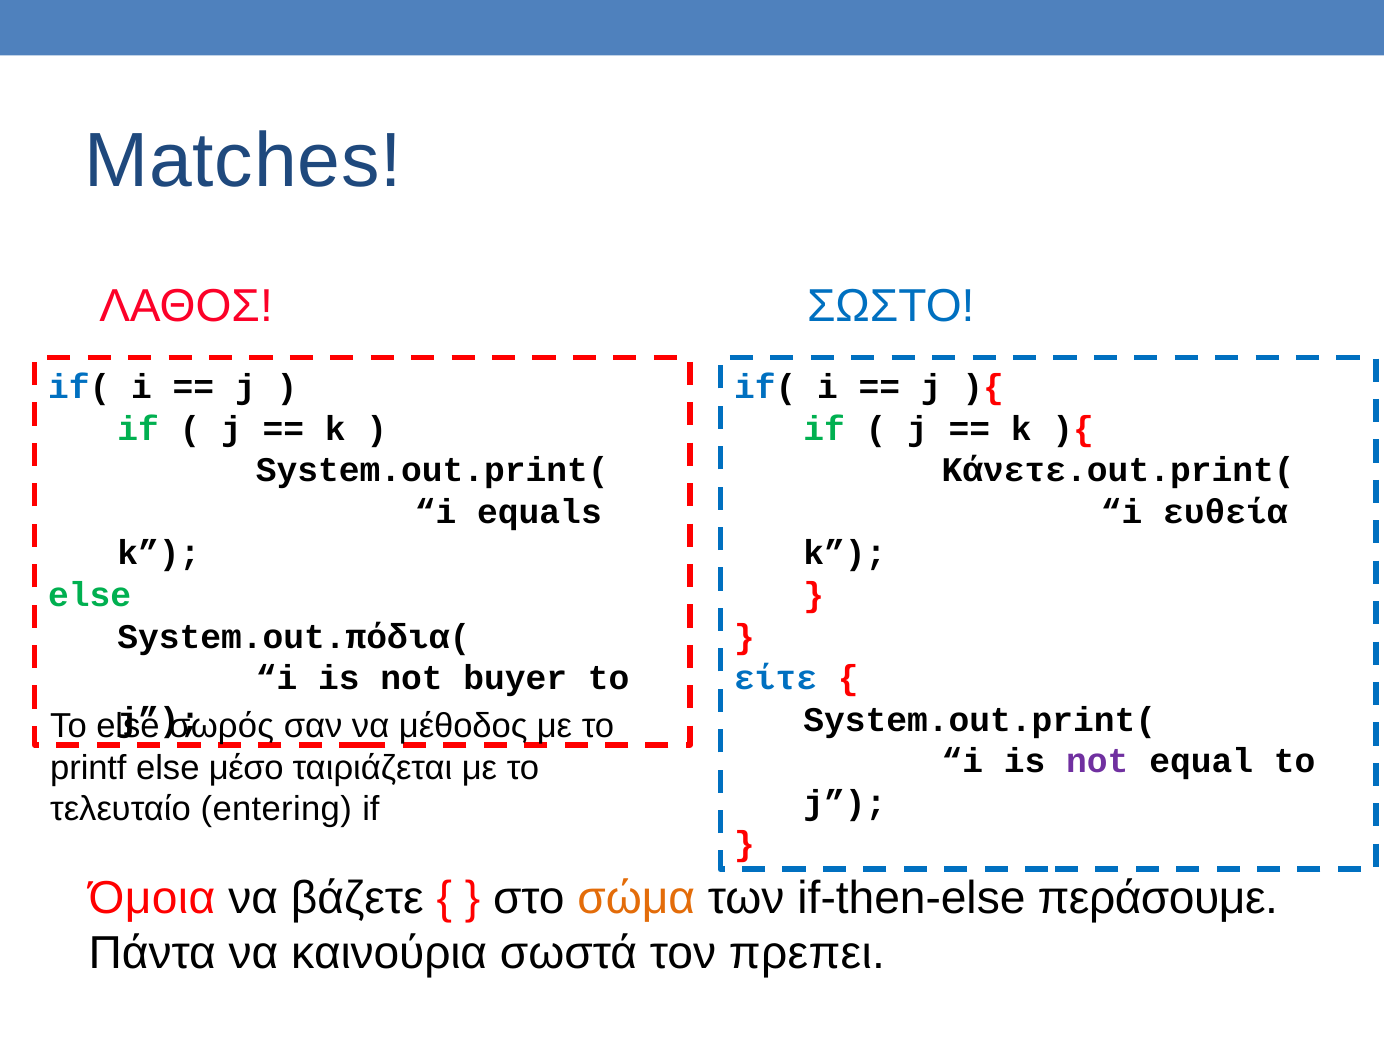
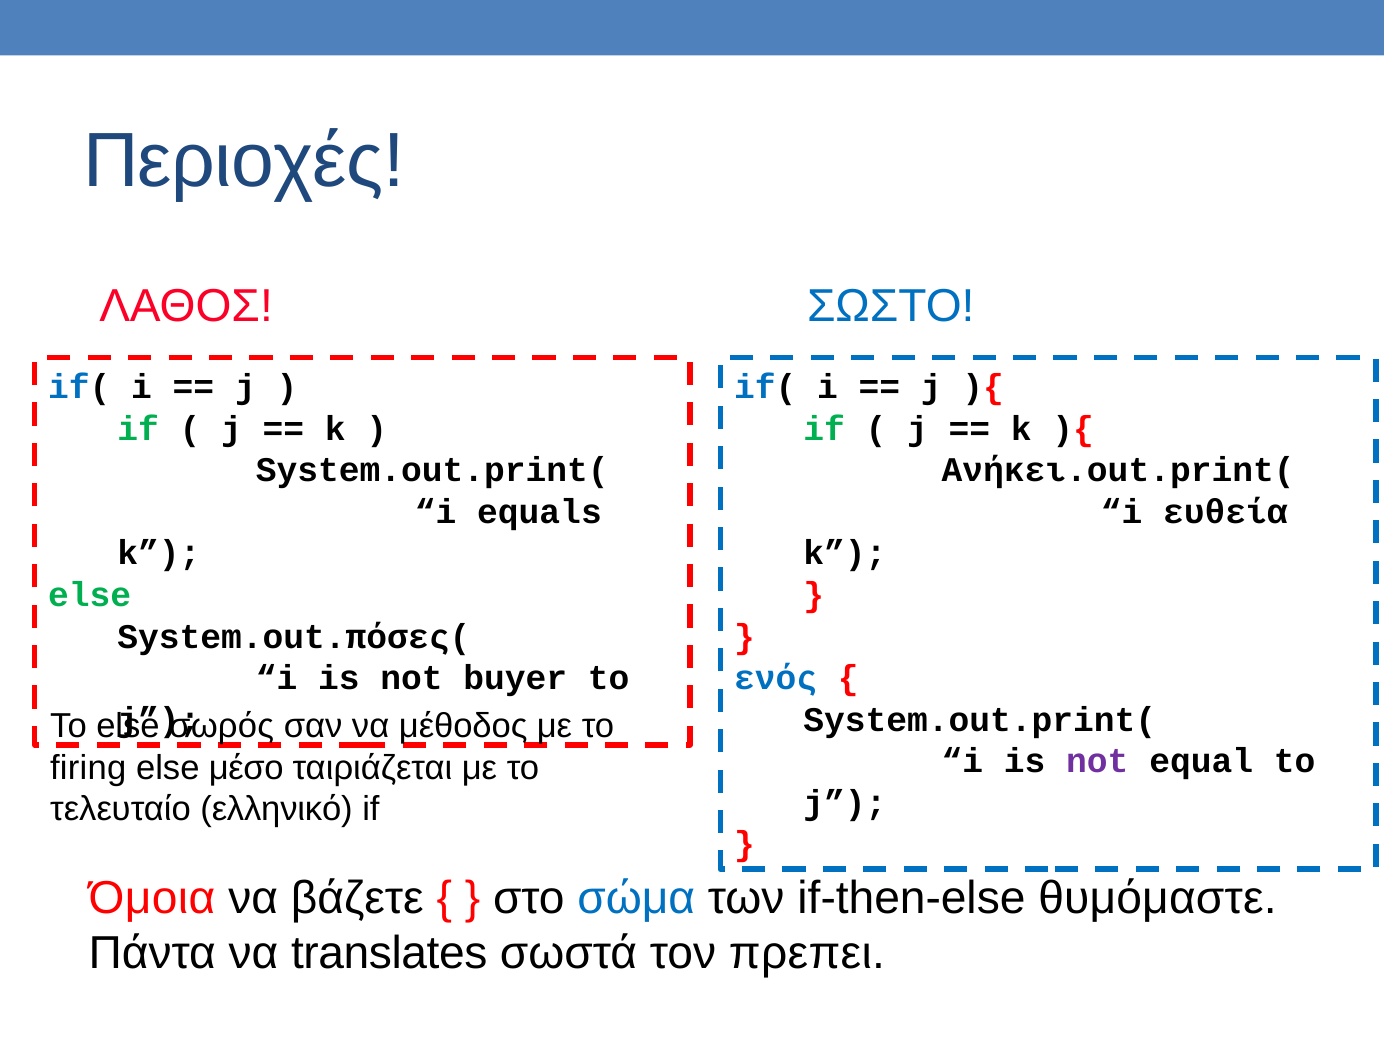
Matches: Matches -> Περιοχές
Κάνετε.out.print(: Κάνετε.out.print( -> Ανήκει.out.print(
System.out.πόδια(: System.out.πόδια( -> System.out.πόσες(
είτε: είτε -> ενός
printf: printf -> firing
entering: entering -> ελληνικό
σώμα colour: orange -> blue
περάσουμε: περάσουμε -> θυμόμαστε
καινούρια: καινούρια -> translates
